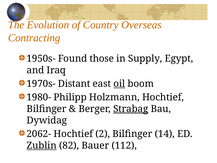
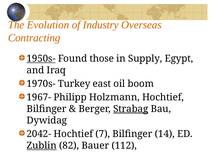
Country: Country -> Industry
1950s- underline: none -> present
Distant: Distant -> Turkey
oil underline: present -> none
1980-: 1980- -> 1967-
2062-: 2062- -> 2042-
2: 2 -> 7
